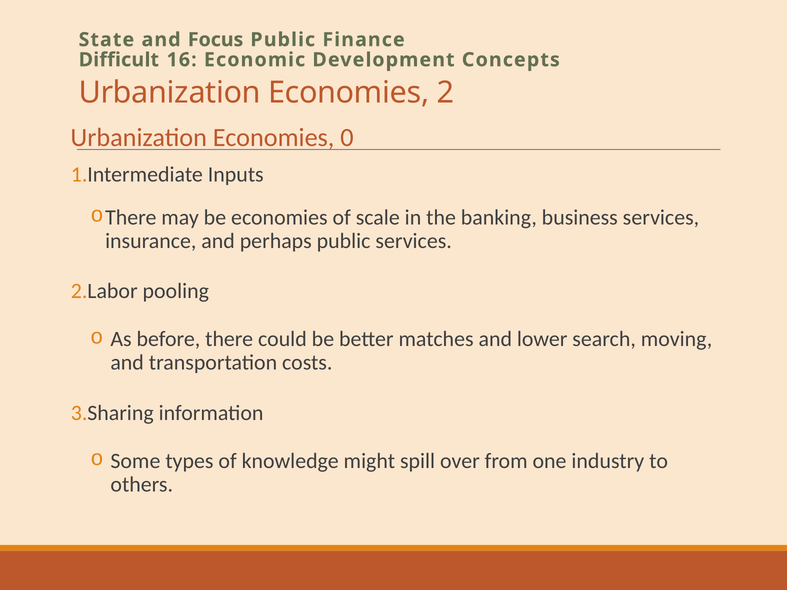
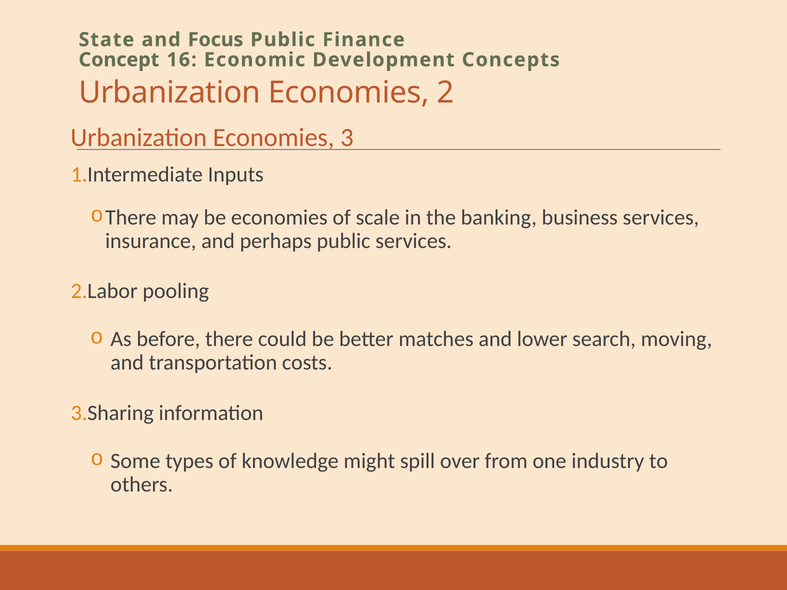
Difficult: Difficult -> Concept
0: 0 -> 3
